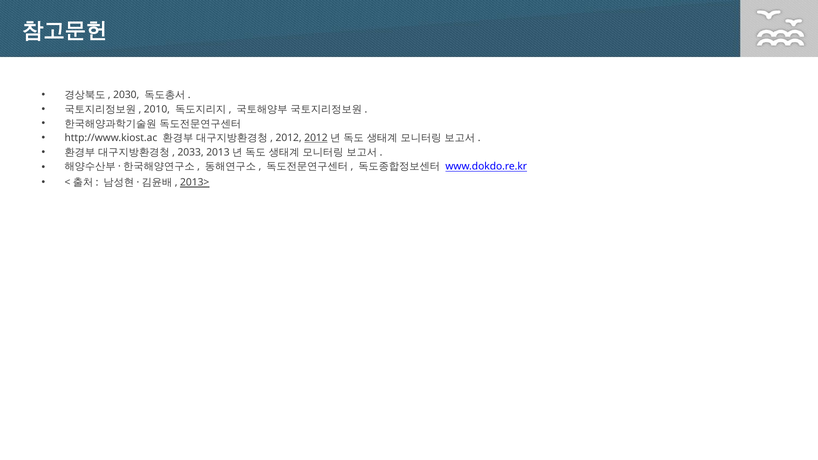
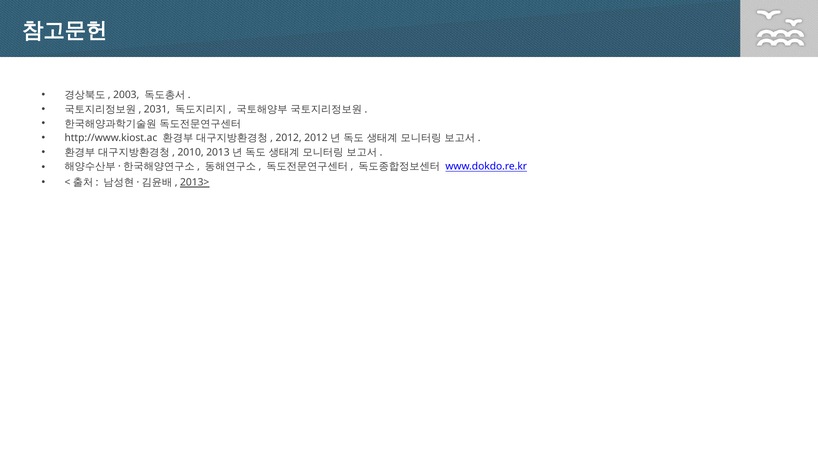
2030: 2030 -> 2003
2010: 2010 -> 2031
2012 at (316, 138) underline: present -> none
2033: 2033 -> 2010
